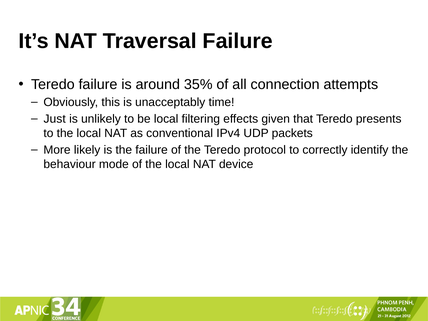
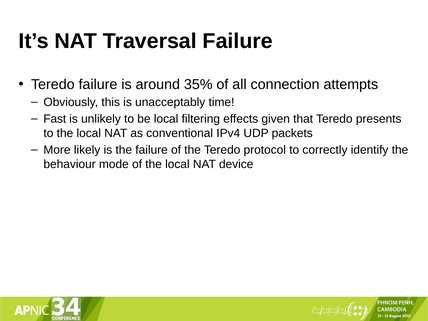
Just: Just -> Fast
